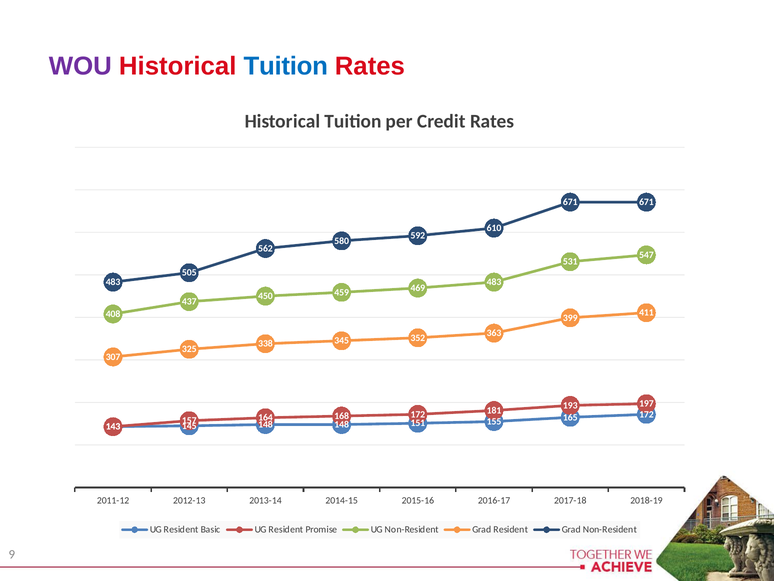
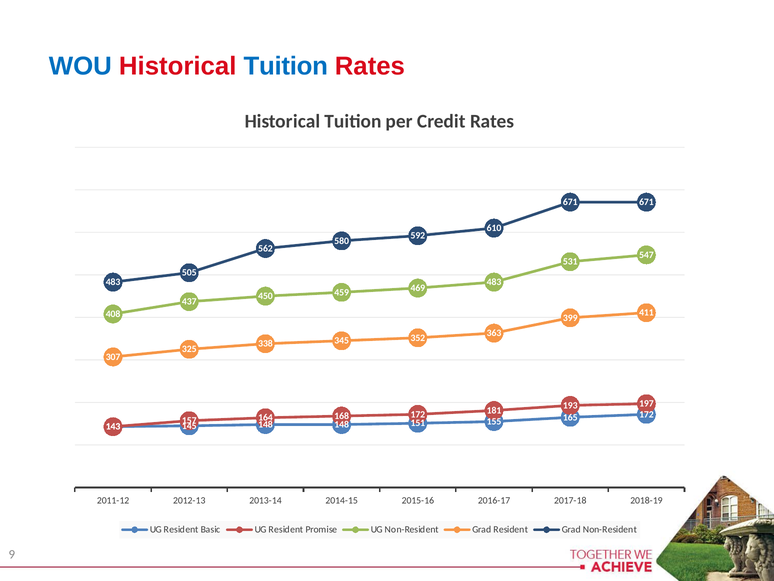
WOU colour: purple -> blue
